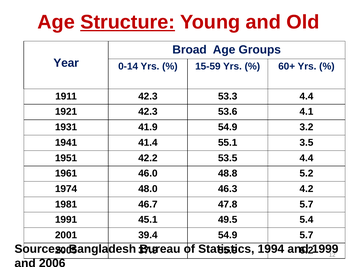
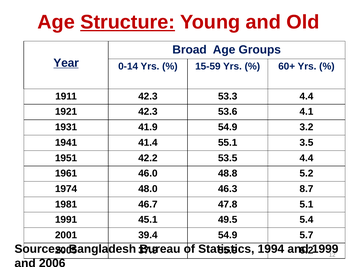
Year underline: none -> present
4.2: 4.2 -> 8.7
47.8 5.7: 5.7 -> 5.1
